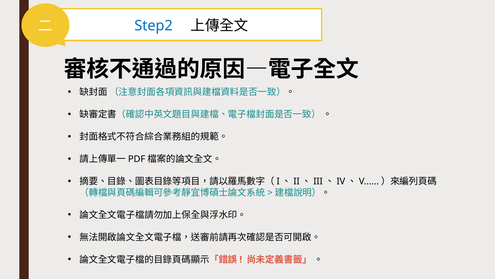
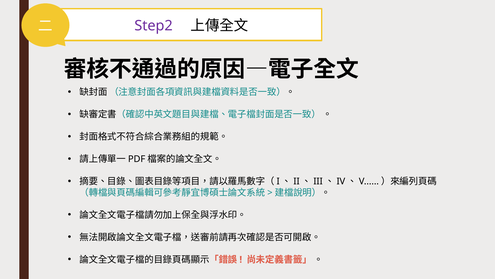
Step2 colour: blue -> purple
